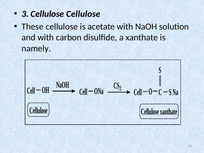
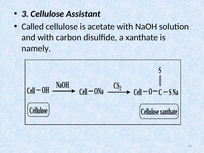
3 Cellulose Cellulose: Cellulose -> Assistant
These: These -> Called
